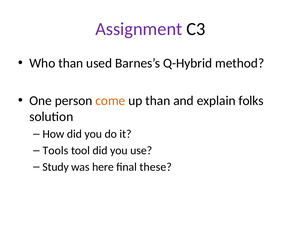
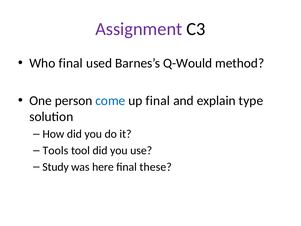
Who than: than -> final
Q-Hybrid: Q-Hybrid -> Q-Would
come colour: orange -> blue
up than: than -> final
folks: folks -> type
